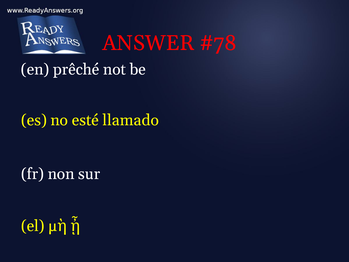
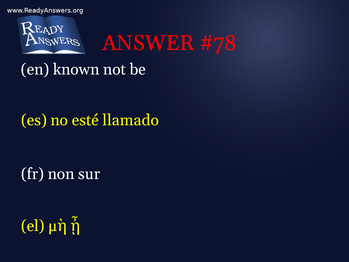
prêché: prêché -> known
